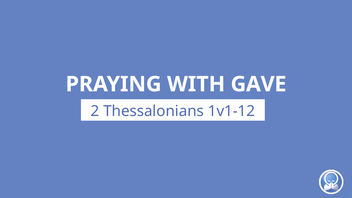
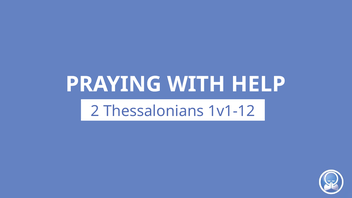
GAVE: GAVE -> HELP
